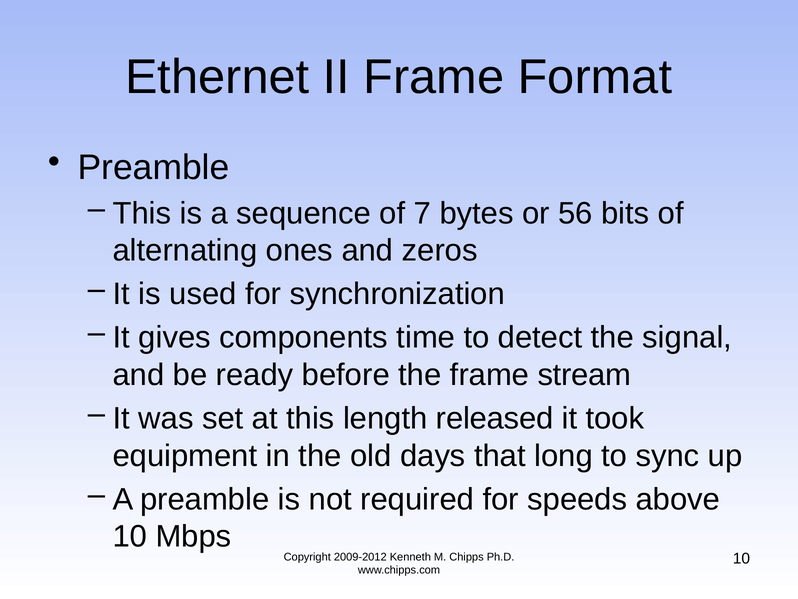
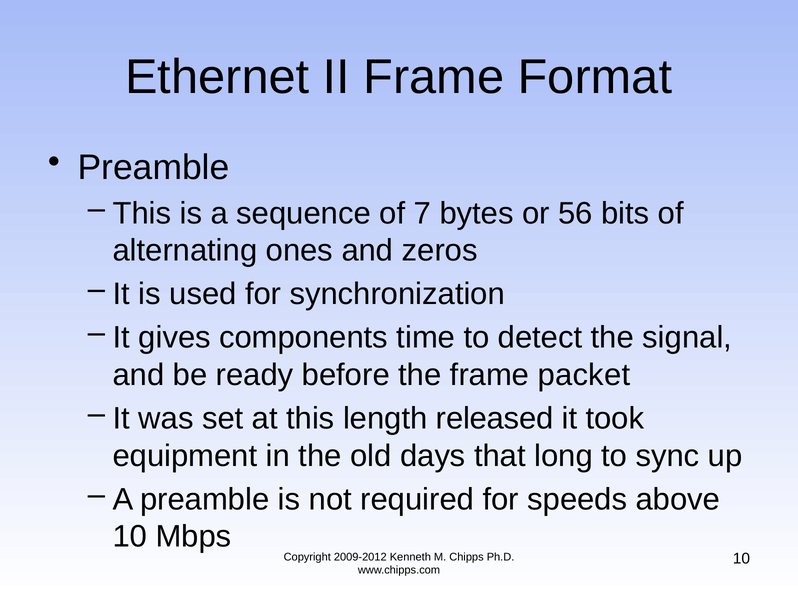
stream: stream -> packet
